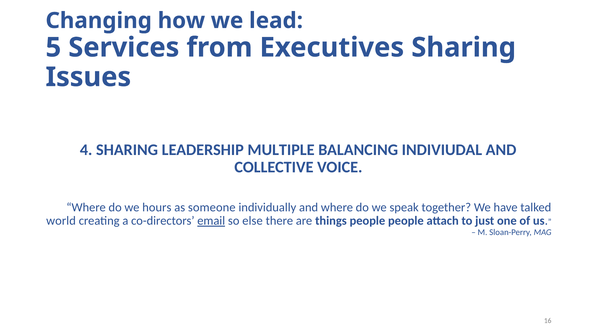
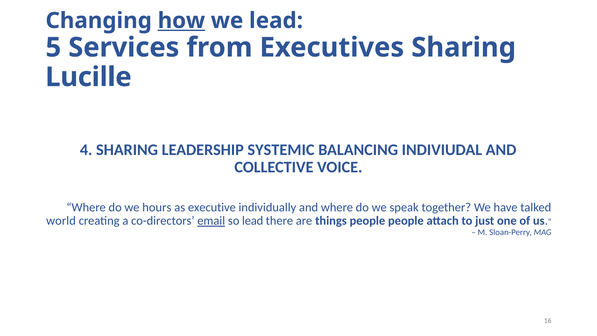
how underline: none -> present
Issues: Issues -> Lucille
MULTIPLE: MULTIPLE -> SYSTEMIC
someone: someone -> executive
so else: else -> lead
